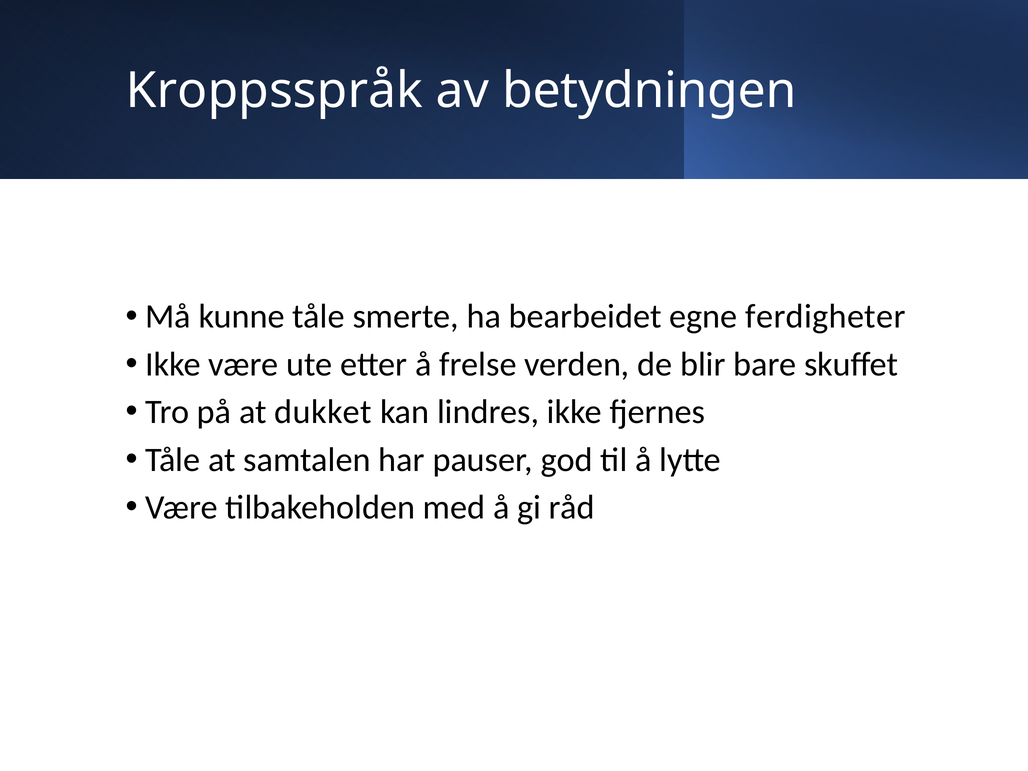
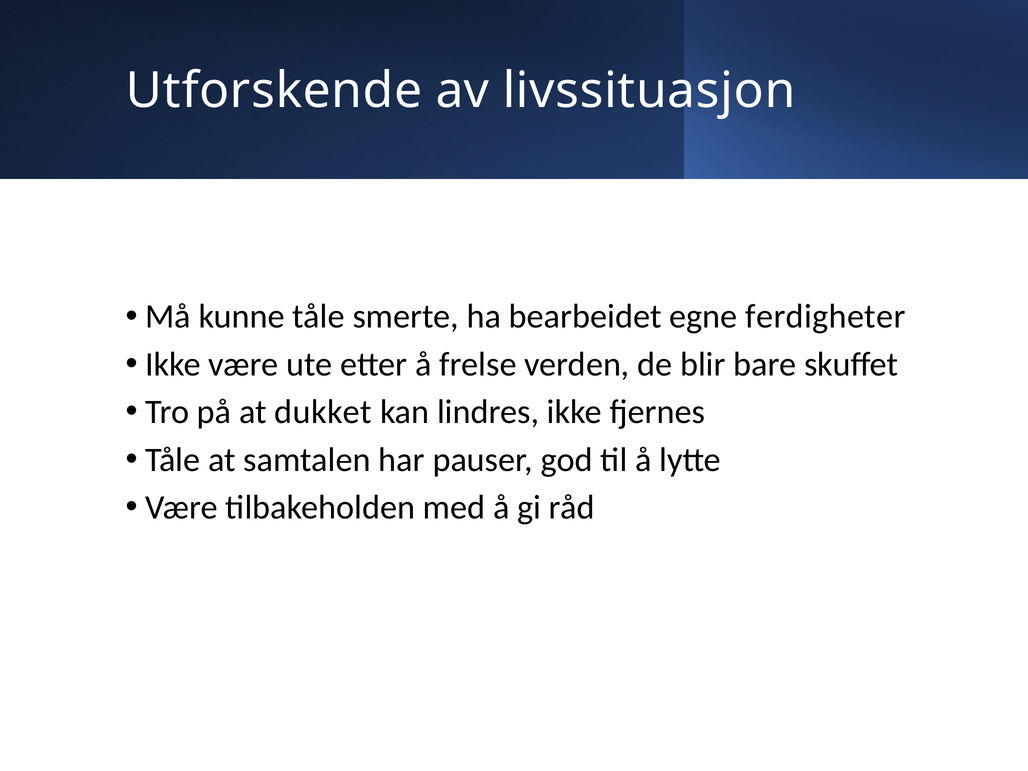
Kroppsspråk: Kroppsspråk -> Utforskende
betydningen: betydningen -> livssituasjon
